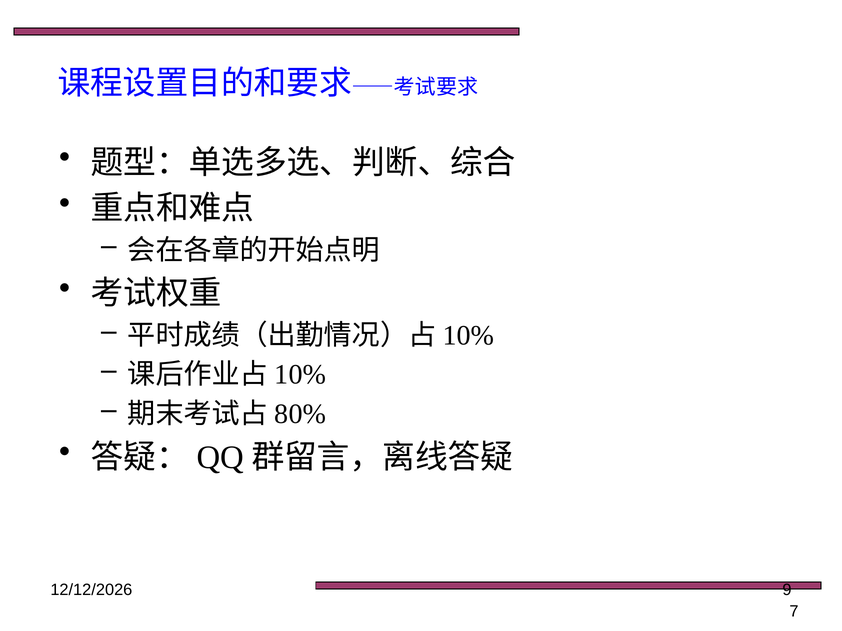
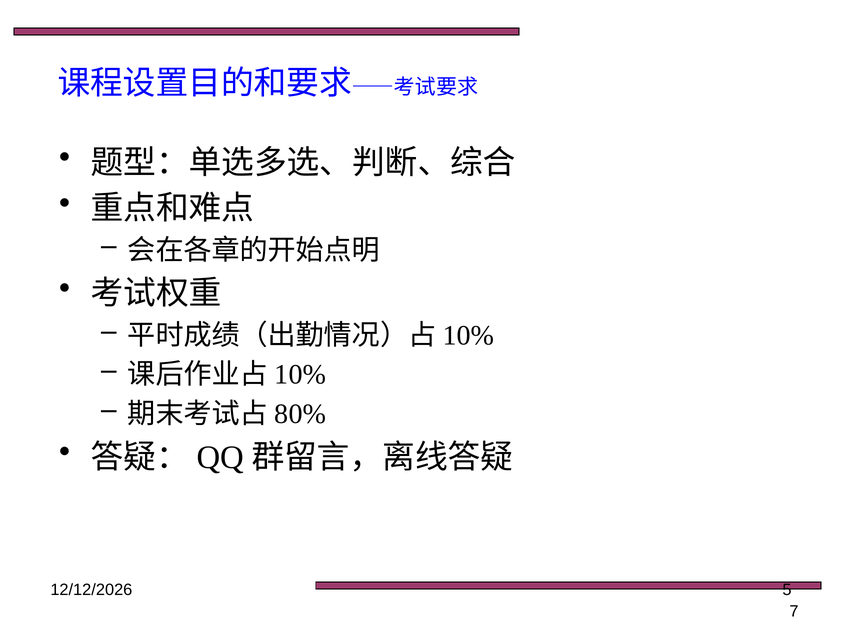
9: 9 -> 5
